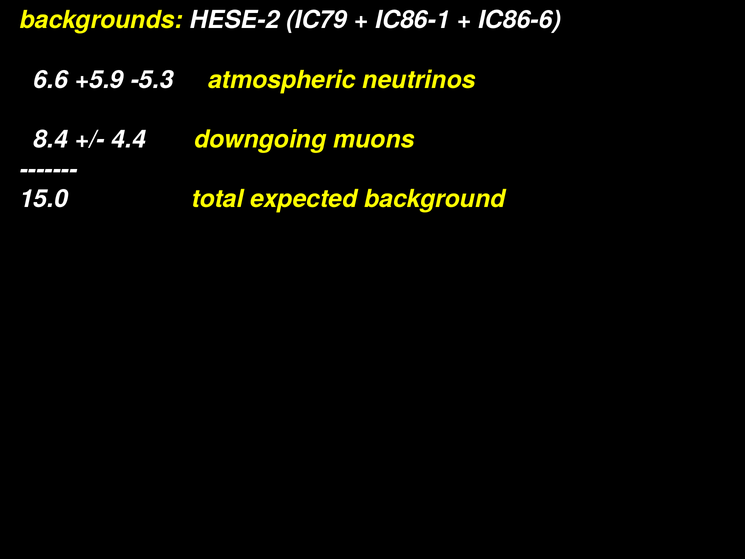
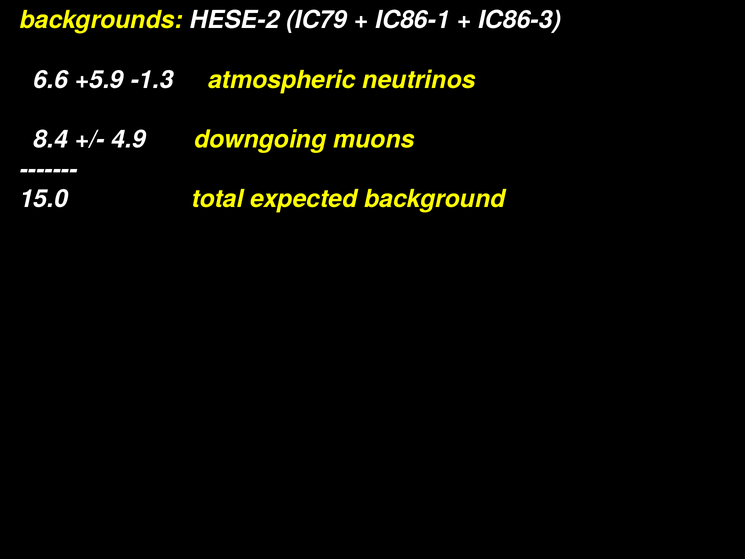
IC86-6: IC86-6 -> IC86-3
-5.3: -5.3 -> -1.3
4.4: 4.4 -> 4.9
